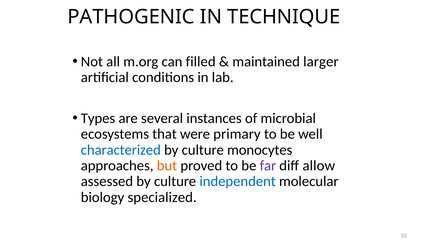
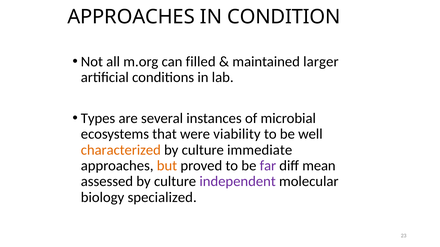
PATHOGENIC at (131, 17): PATHOGENIC -> APPROACHES
TECHNIQUE: TECHNIQUE -> CONDITION
primary: primary -> viability
characterized colour: blue -> orange
monocytes: monocytes -> immediate
allow: allow -> mean
independent colour: blue -> purple
